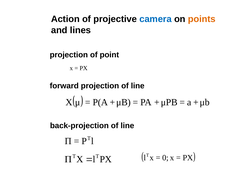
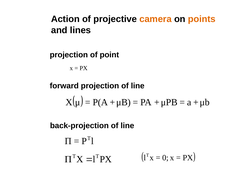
camera colour: blue -> orange
